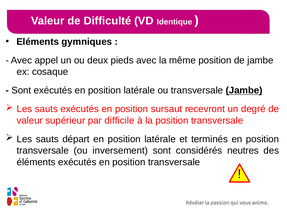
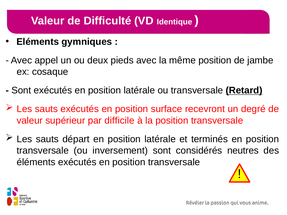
transversale Jambe: Jambe -> Retard
sursaut: sursaut -> surface
